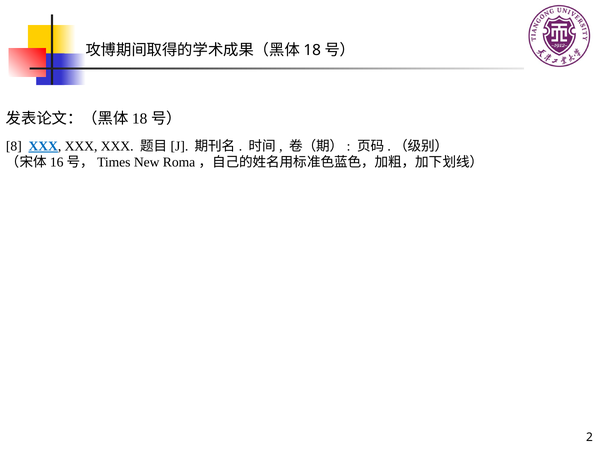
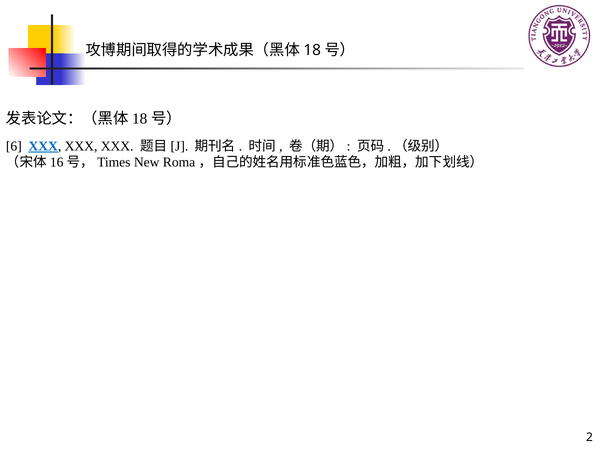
8: 8 -> 6
